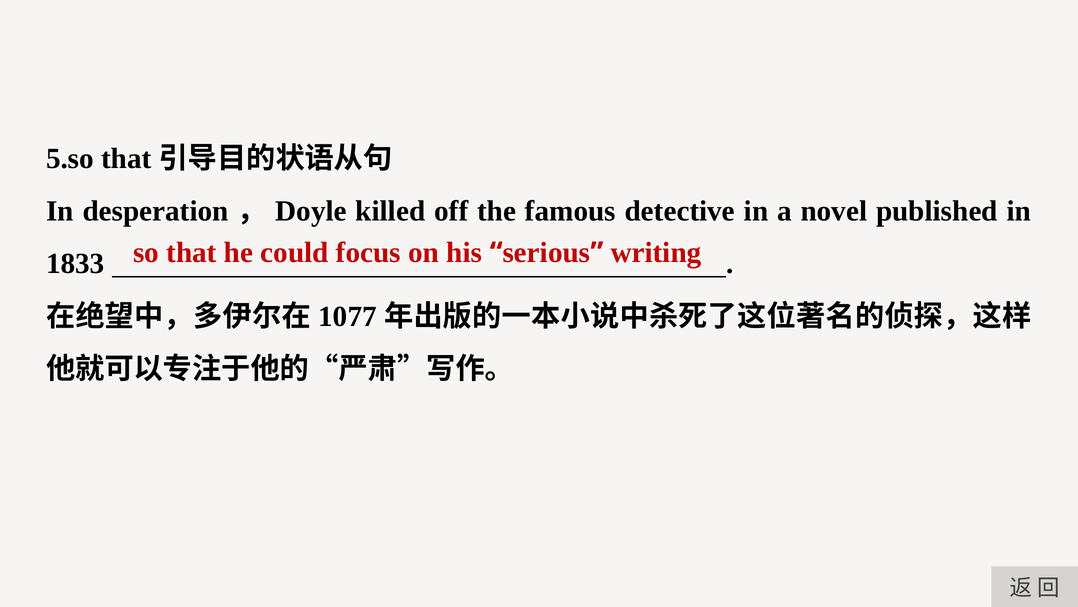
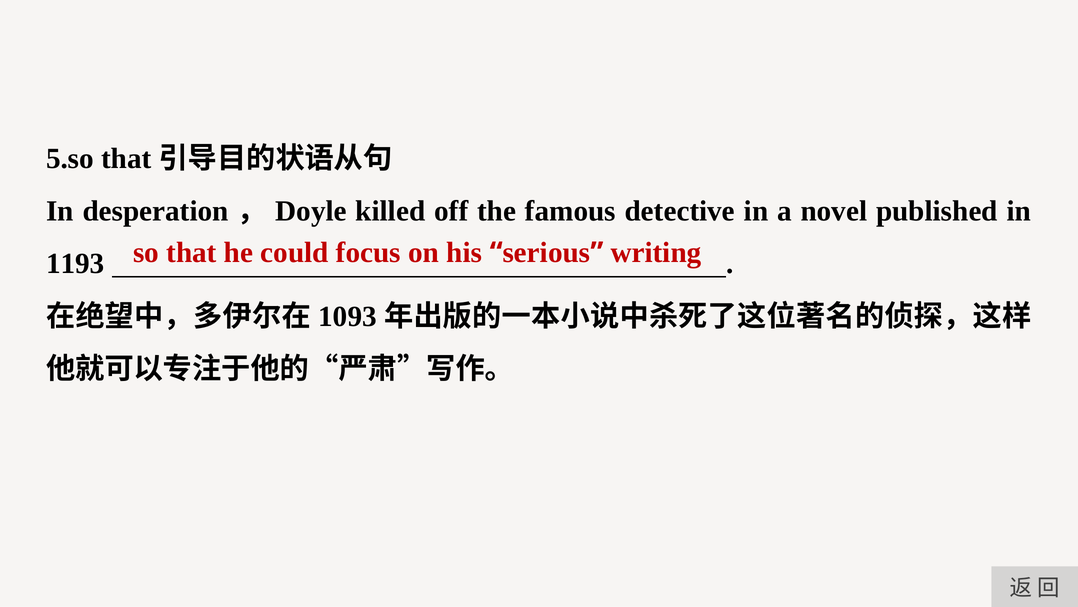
1833: 1833 -> 1193
1077: 1077 -> 1093
